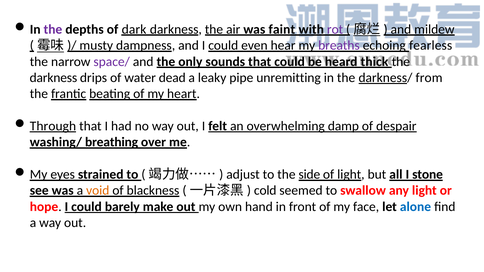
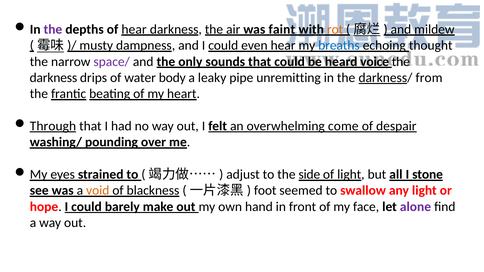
of dark: dark -> hear
rot colour: purple -> orange
breaths colour: purple -> blue
fearless: fearless -> thought
thick: thick -> voice
dead: dead -> body
damp: damp -> come
breathing: breathing -> pounding
cold: cold -> foot
alone colour: blue -> purple
